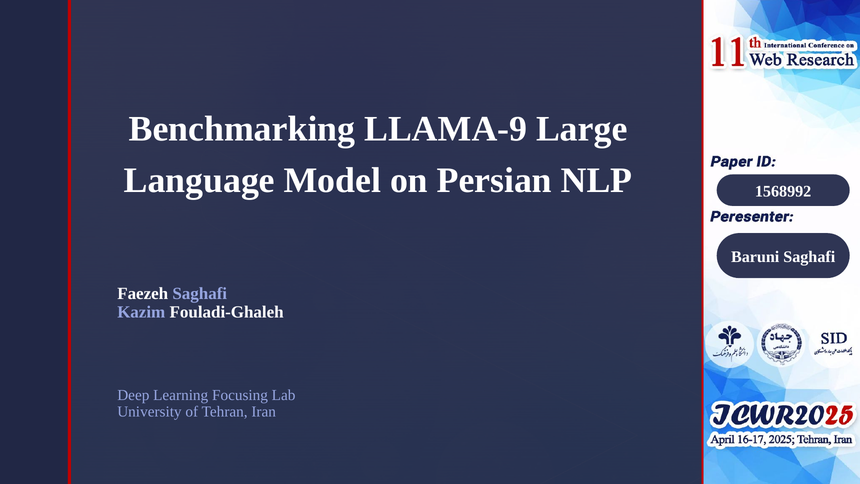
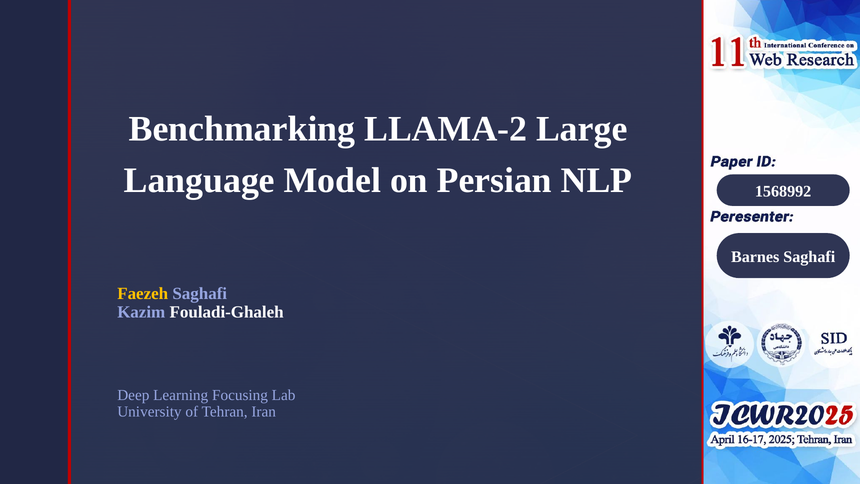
LLAMA-9: LLAMA-9 -> LLAMA-2
Baruni: Baruni -> Barnes
Faezeh colour: white -> yellow
